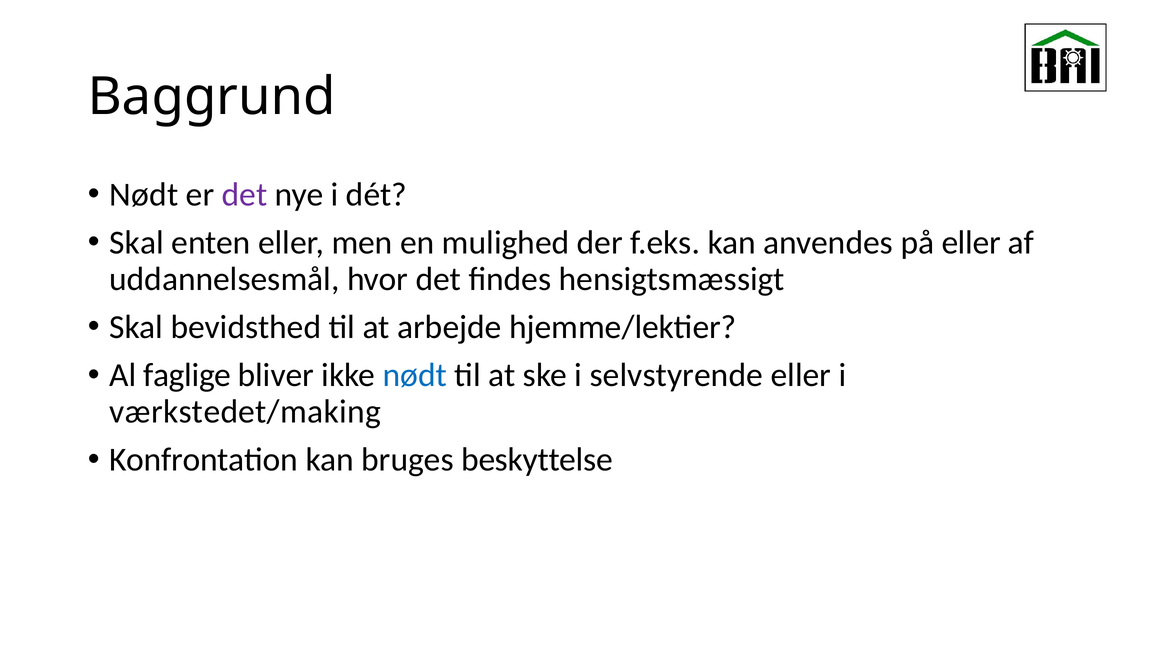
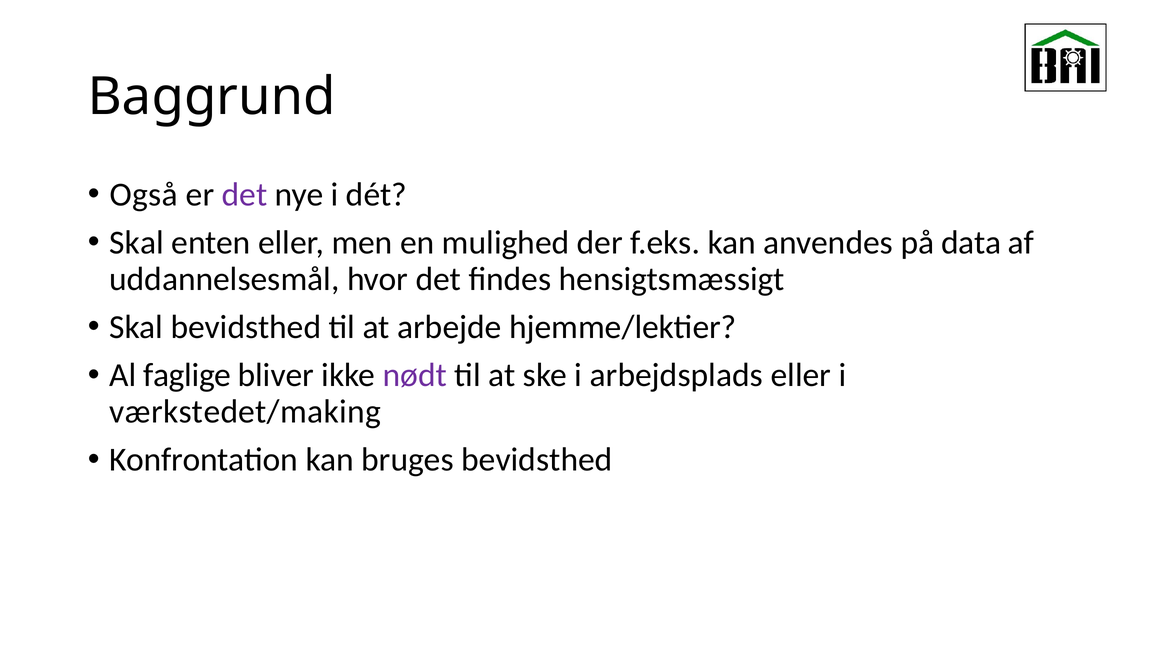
Nødt at (144, 195): Nødt -> Også
på eller: eller -> data
nødt at (415, 376) colour: blue -> purple
selvstyrende: selvstyrende -> arbejdsplads
bruges beskyttelse: beskyttelse -> bevidsthed
